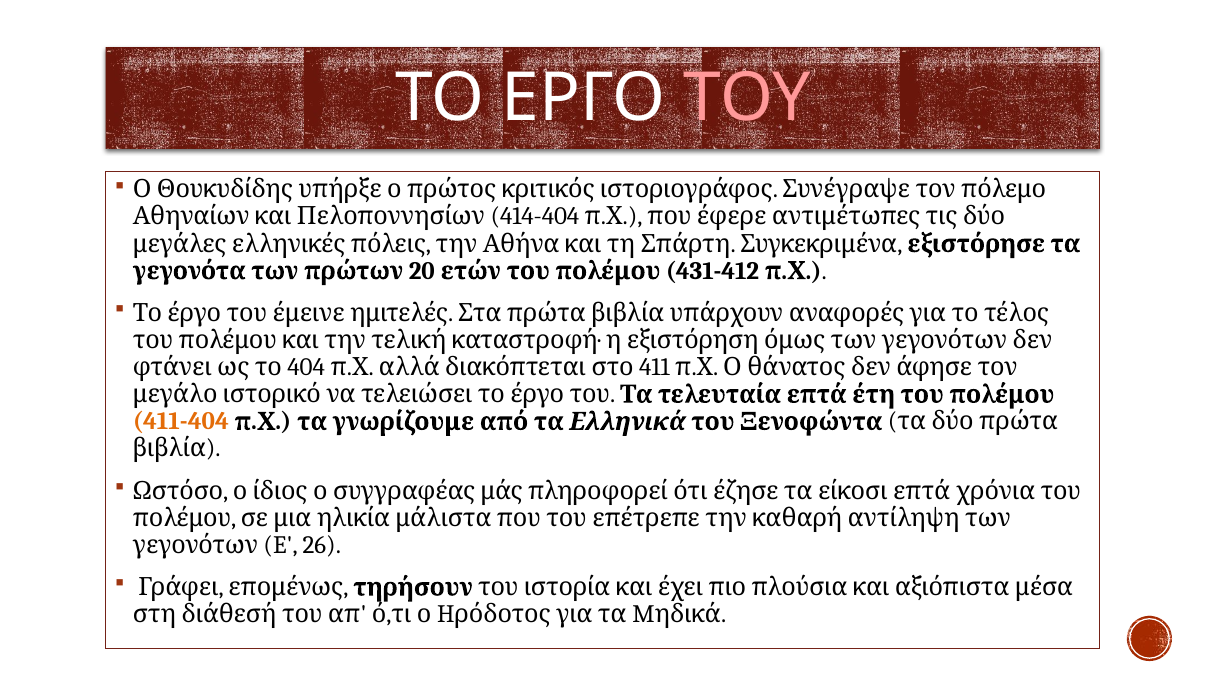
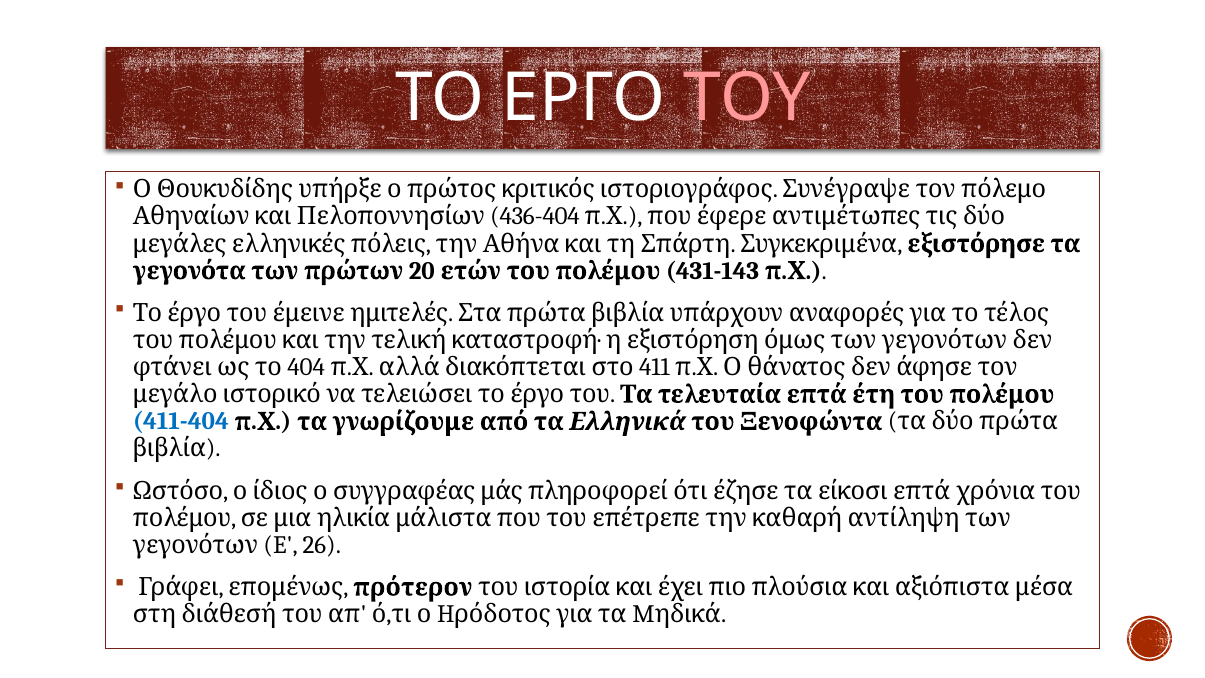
414-404: 414-404 -> 436-404
431-412: 431-412 -> 431-143
411-404 colour: orange -> blue
τηρήσουν: τηρήσουν -> πρότερον
